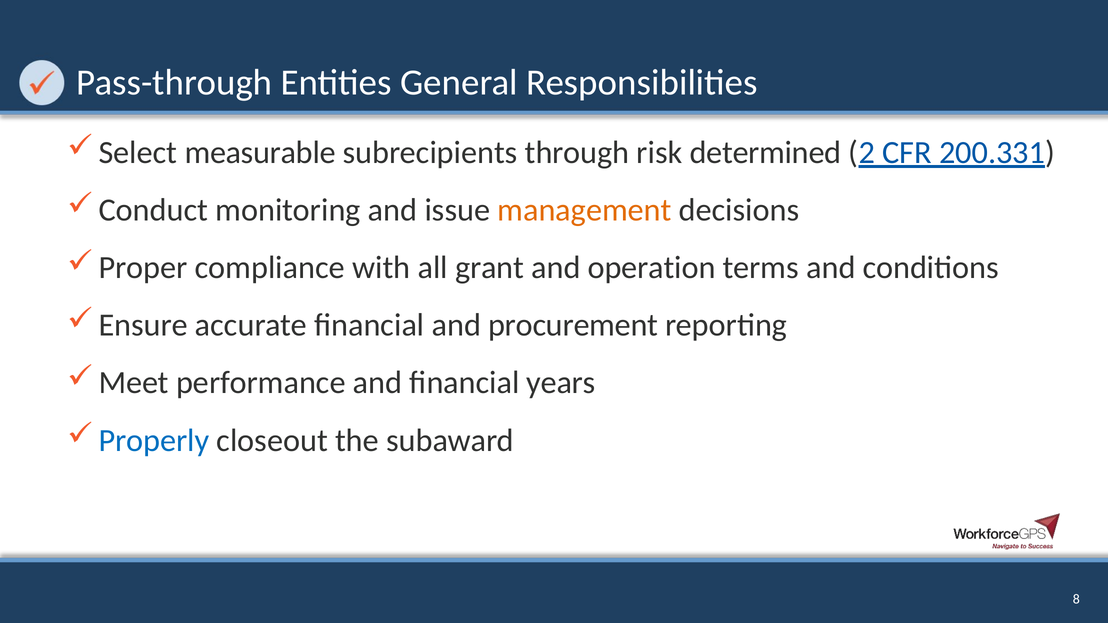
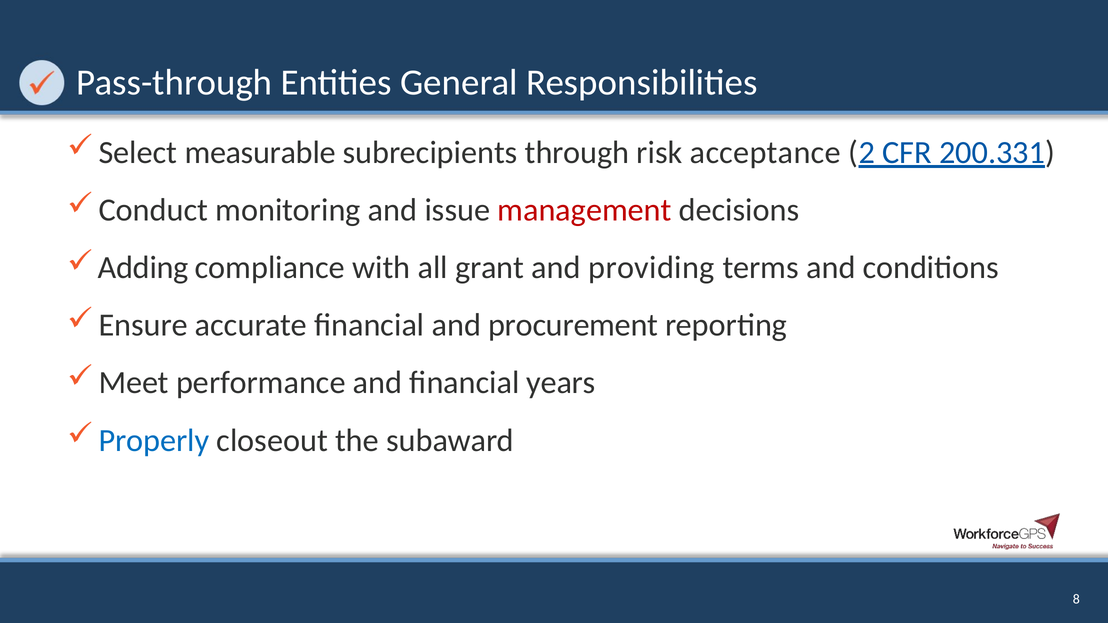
determined: determined -> acceptance
management colour: orange -> red
Proper: Proper -> Adding
operation: operation -> providing
